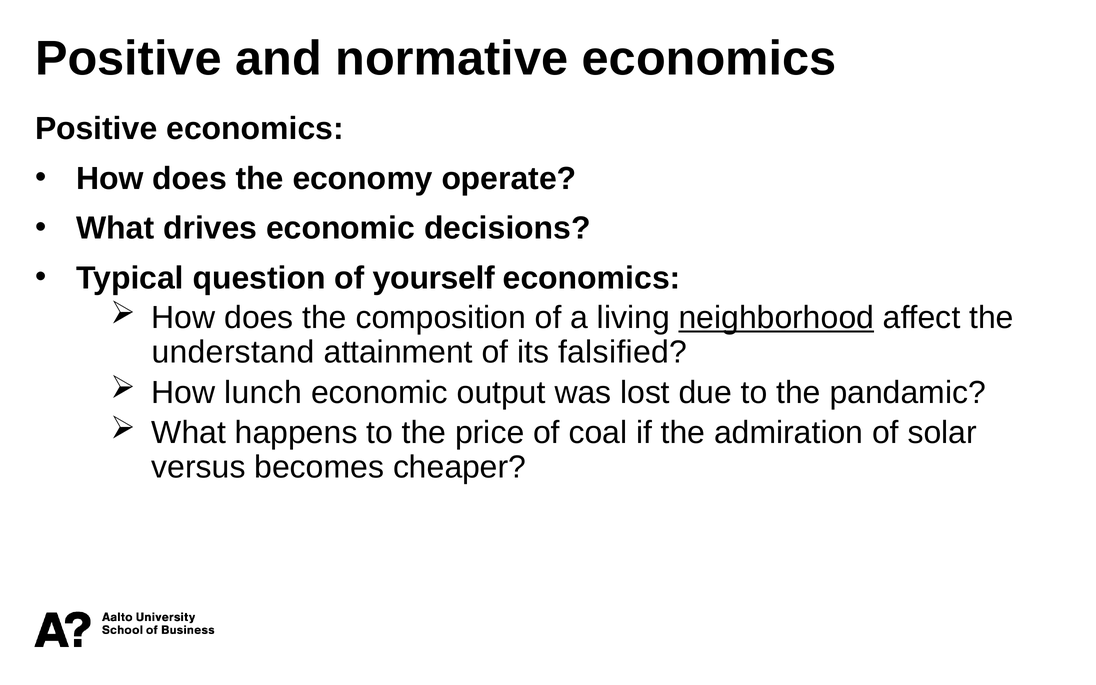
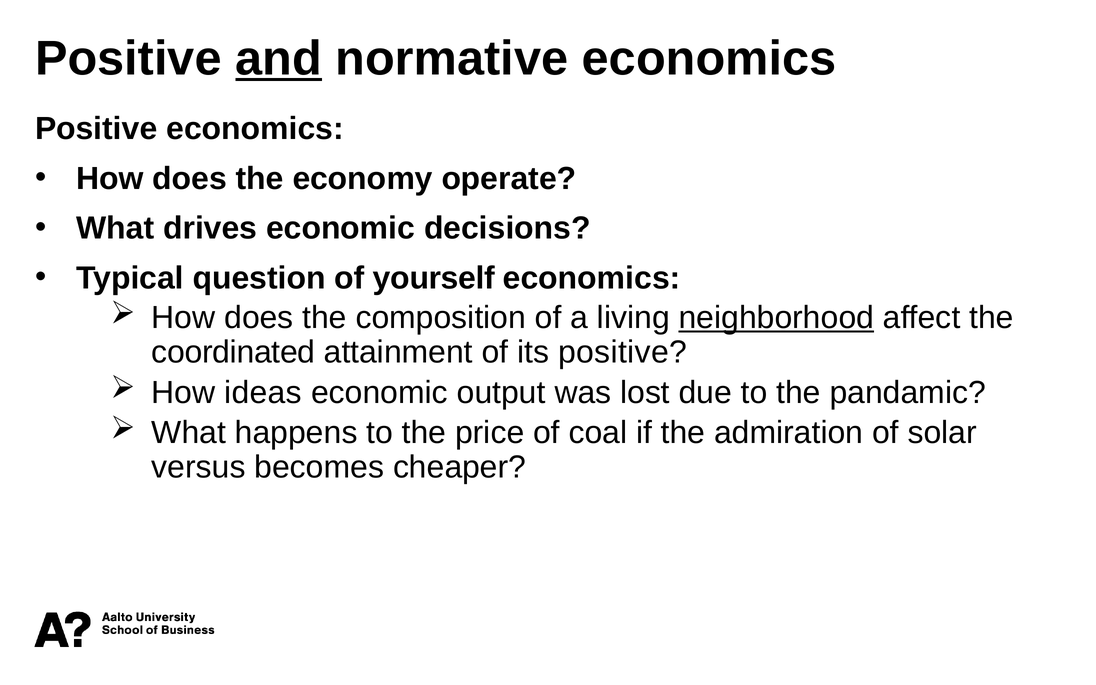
and underline: none -> present
understand: understand -> coordinated
its falsified: falsified -> positive
lunch: lunch -> ideas
